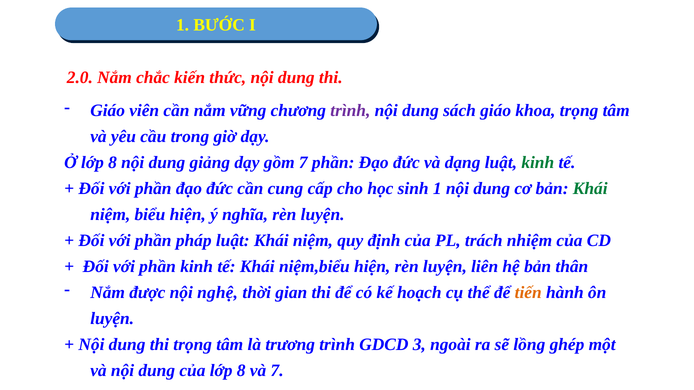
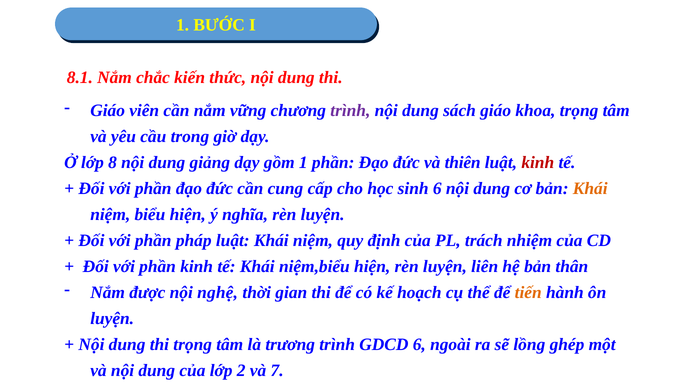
2.0: 2.0 -> 8.1
gồm 7: 7 -> 1
dạng: dạng -> thiên
kinh at (538, 163) colour: green -> red
sinh 1: 1 -> 6
Khái at (590, 189) colour: green -> orange
GDCD 3: 3 -> 6
của lớp 8: 8 -> 2
